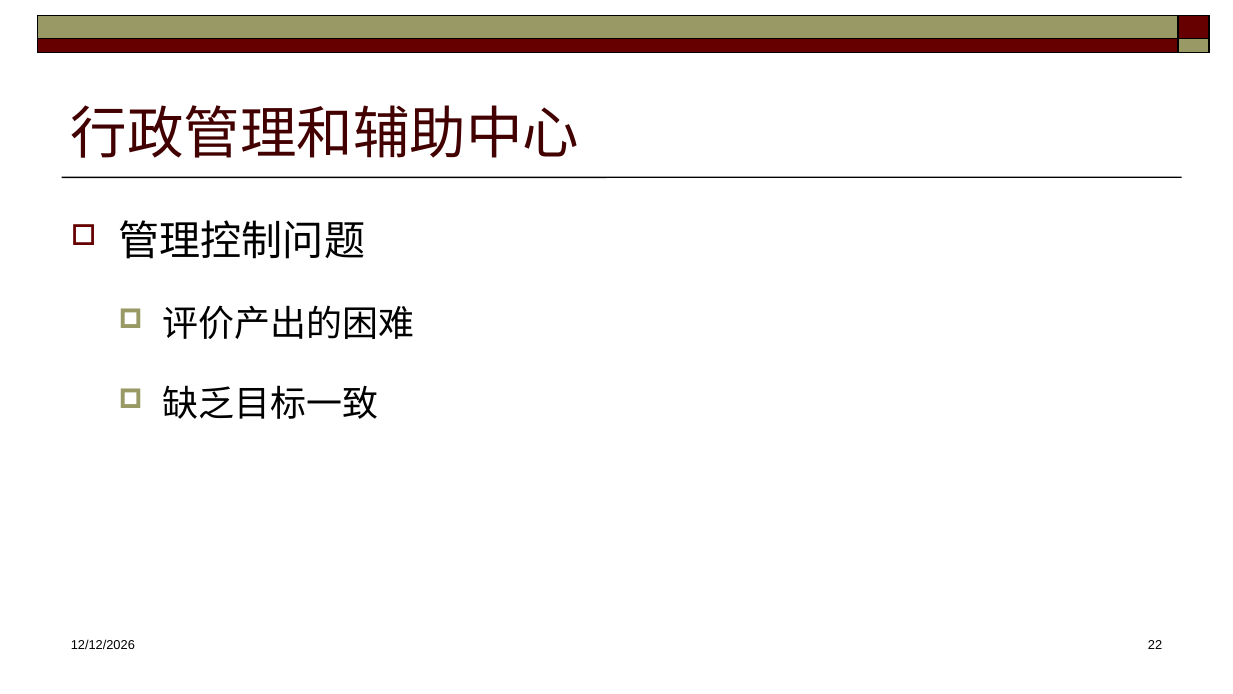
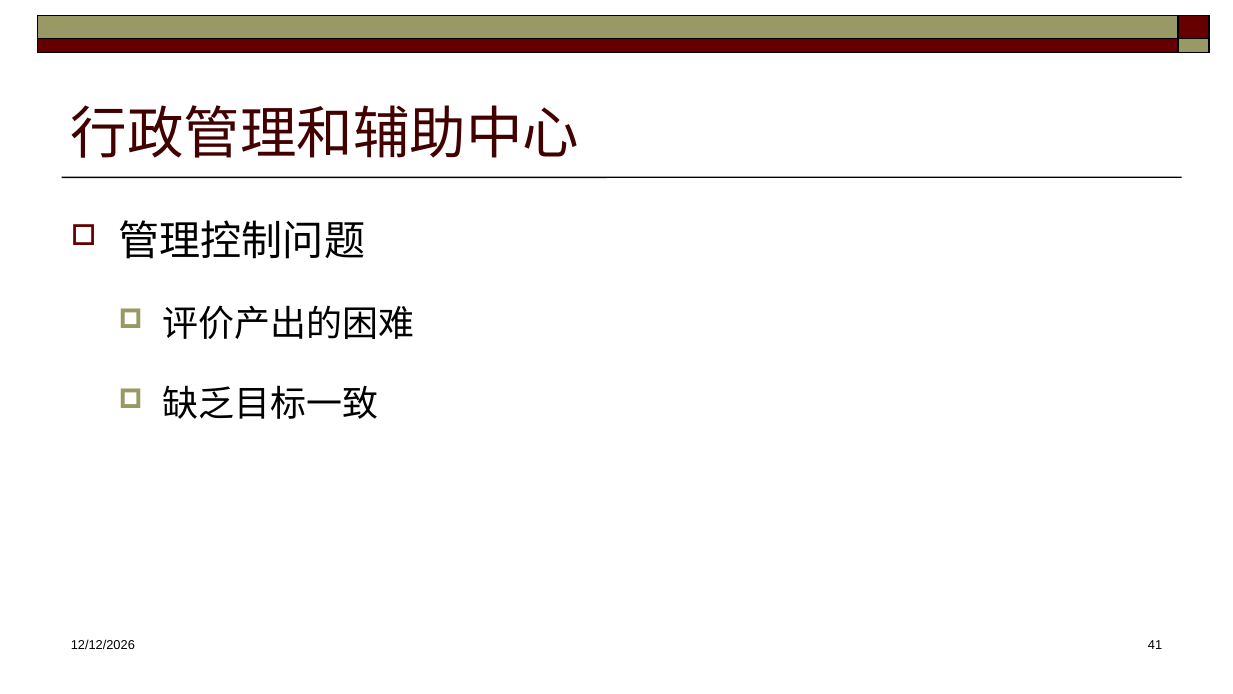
22: 22 -> 41
